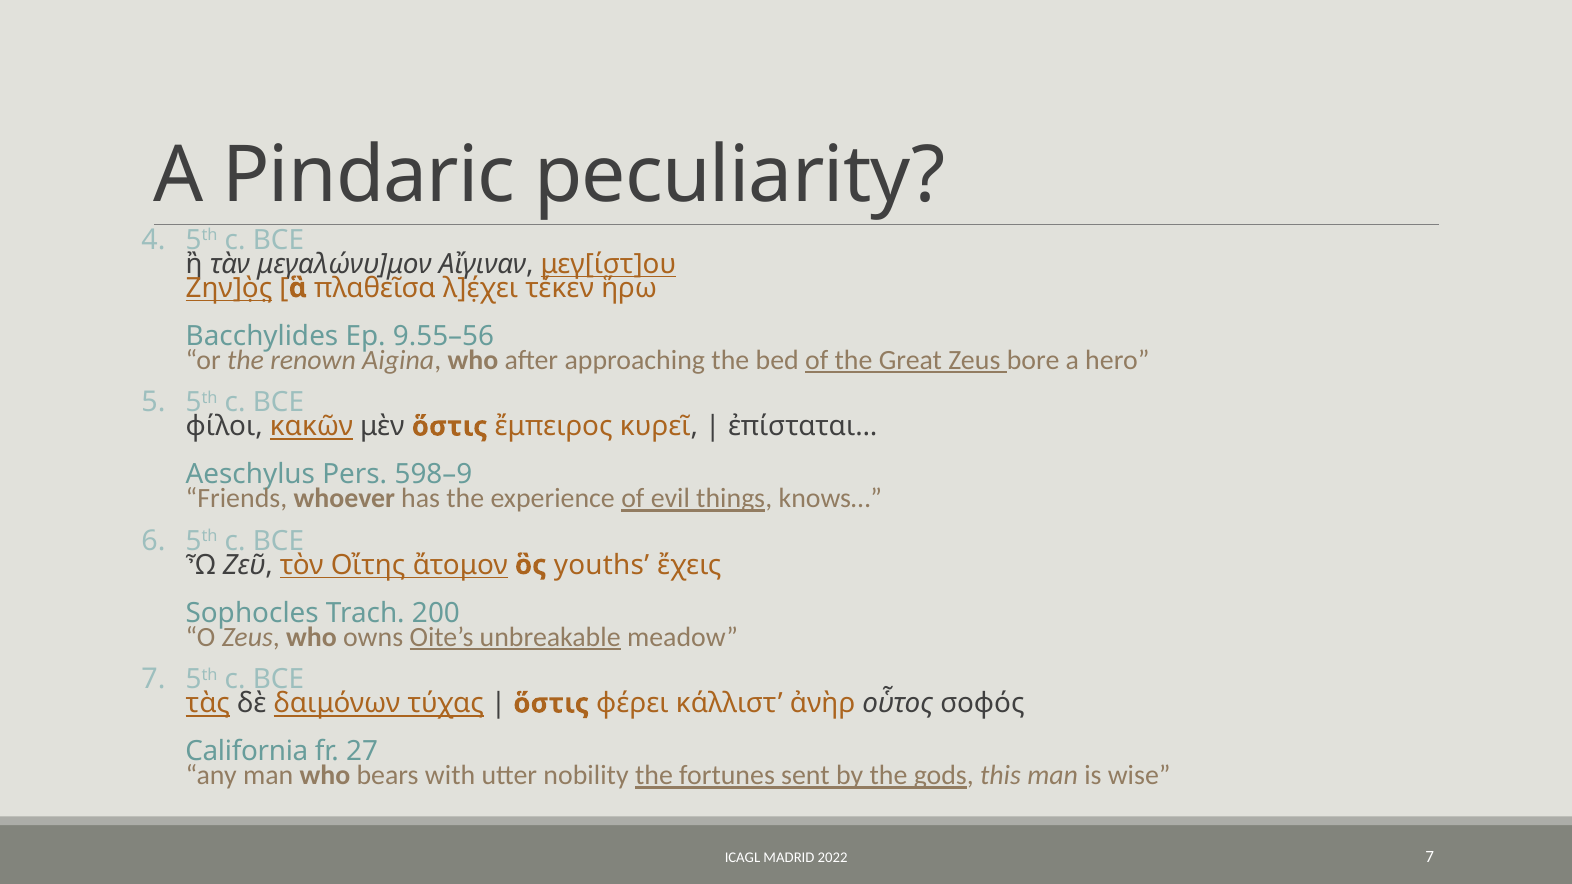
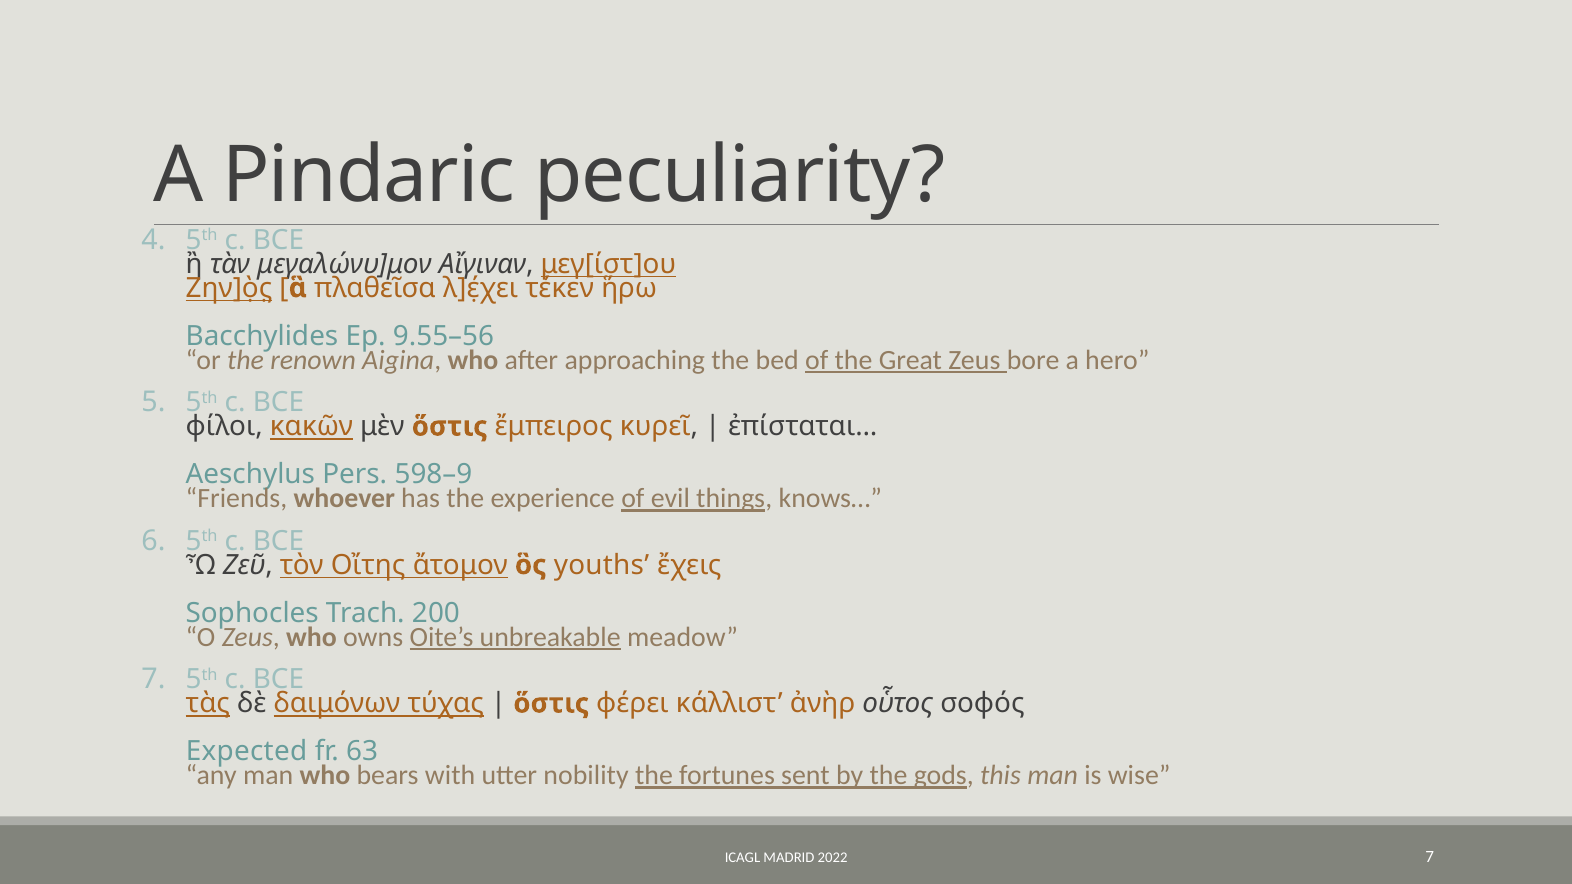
California: California -> Expected
27: 27 -> 63
